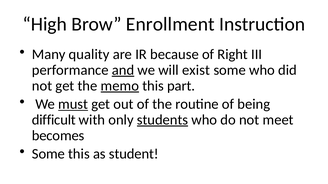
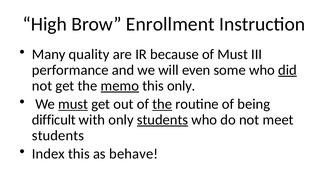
of Right: Right -> Must
and underline: present -> none
exist: exist -> even
did underline: none -> present
this part: part -> only
the at (162, 104) underline: none -> present
becomes at (58, 136): becomes -> students
Some at (48, 154): Some -> Index
student: student -> behave
